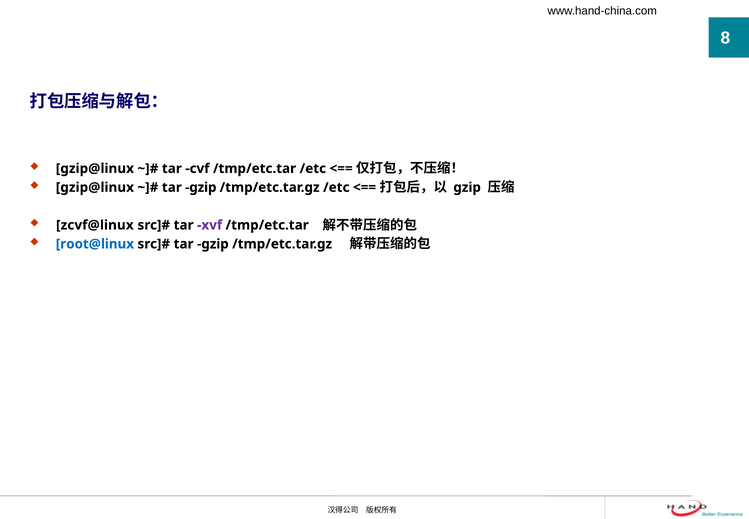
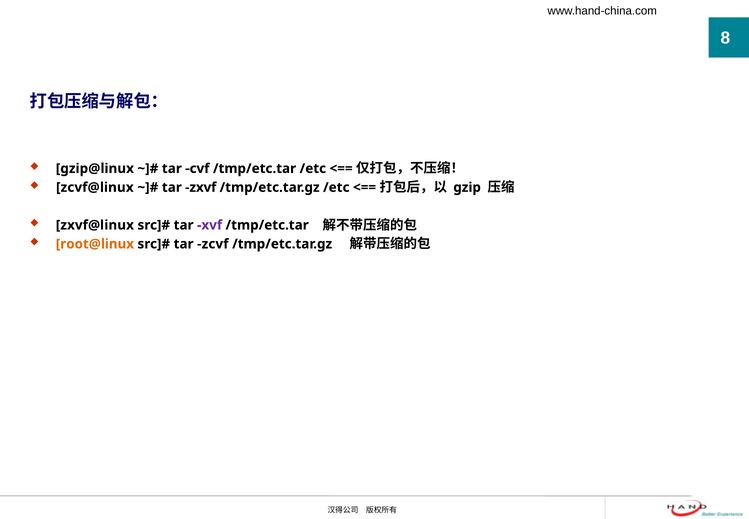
gzip@linux at (95, 187): gzip@linux -> zcvf@linux
gzip at (201, 187): gzip -> zxvf
zcvf@linux: zcvf@linux -> zxvf@linux
root@linux colour: blue -> orange
gzip at (213, 244): gzip -> zcvf
